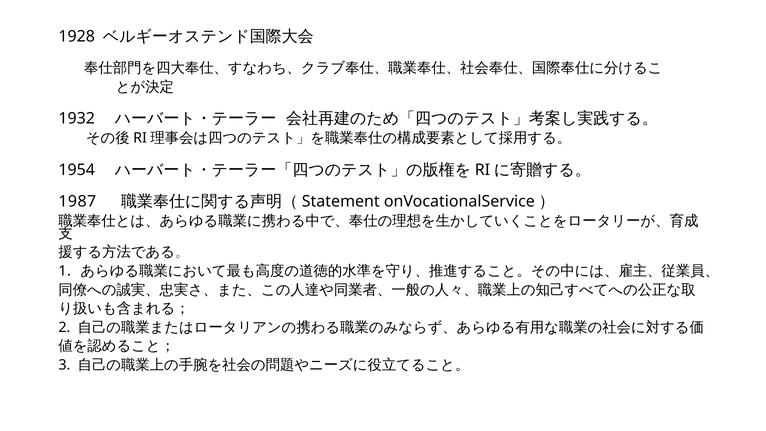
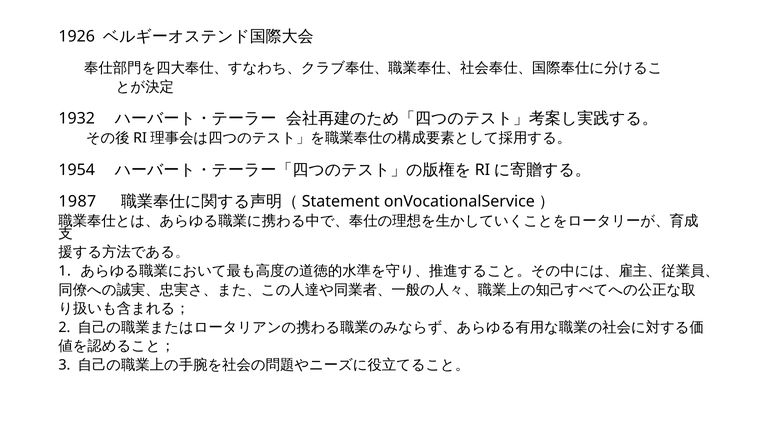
1928: 1928 -> 1926
